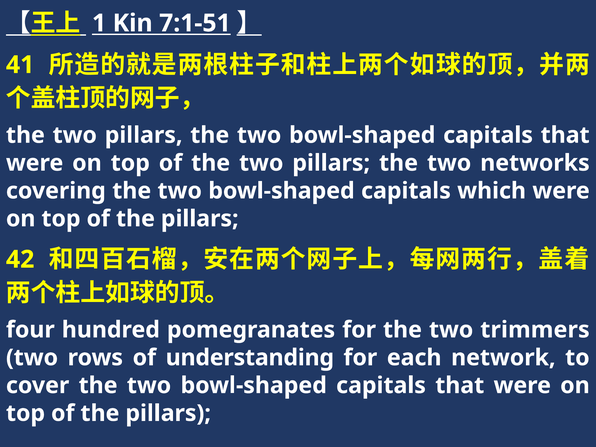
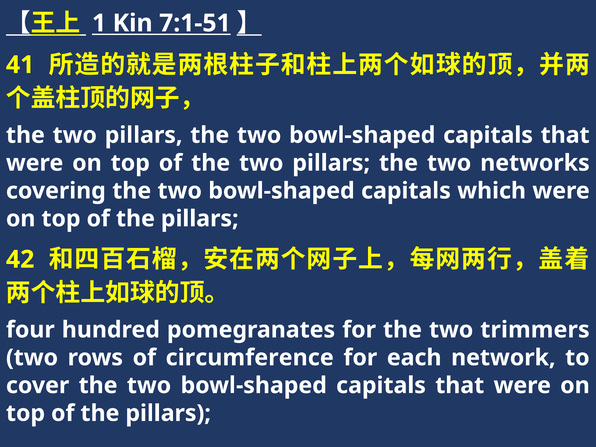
understanding: understanding -> circumference
